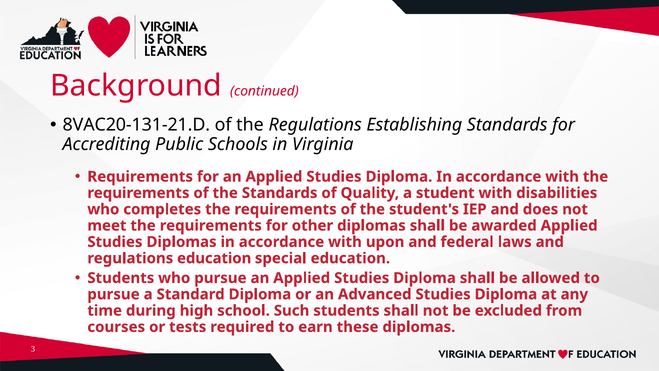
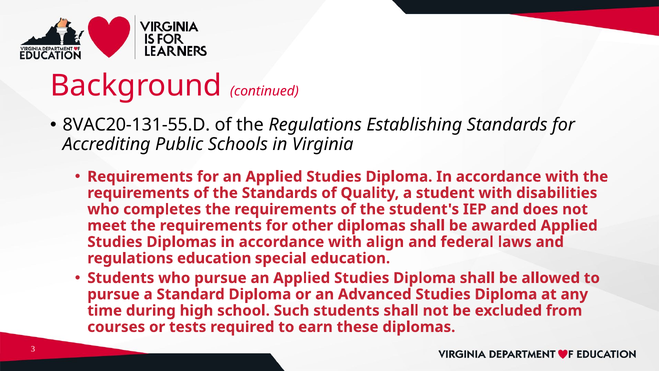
8VAC20-131-21.D: 8VAC20-131-21.D -> 8VAC20-131-55.D
upon: upon -> align
